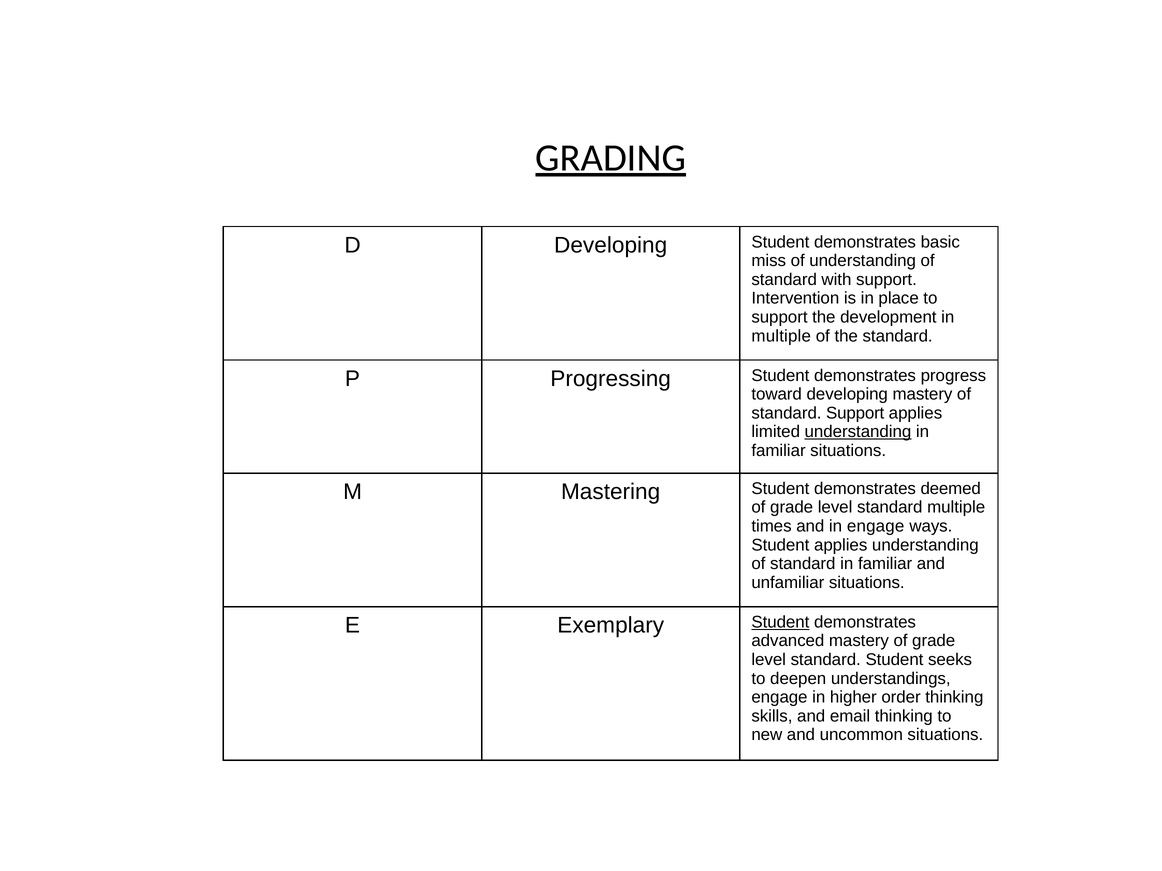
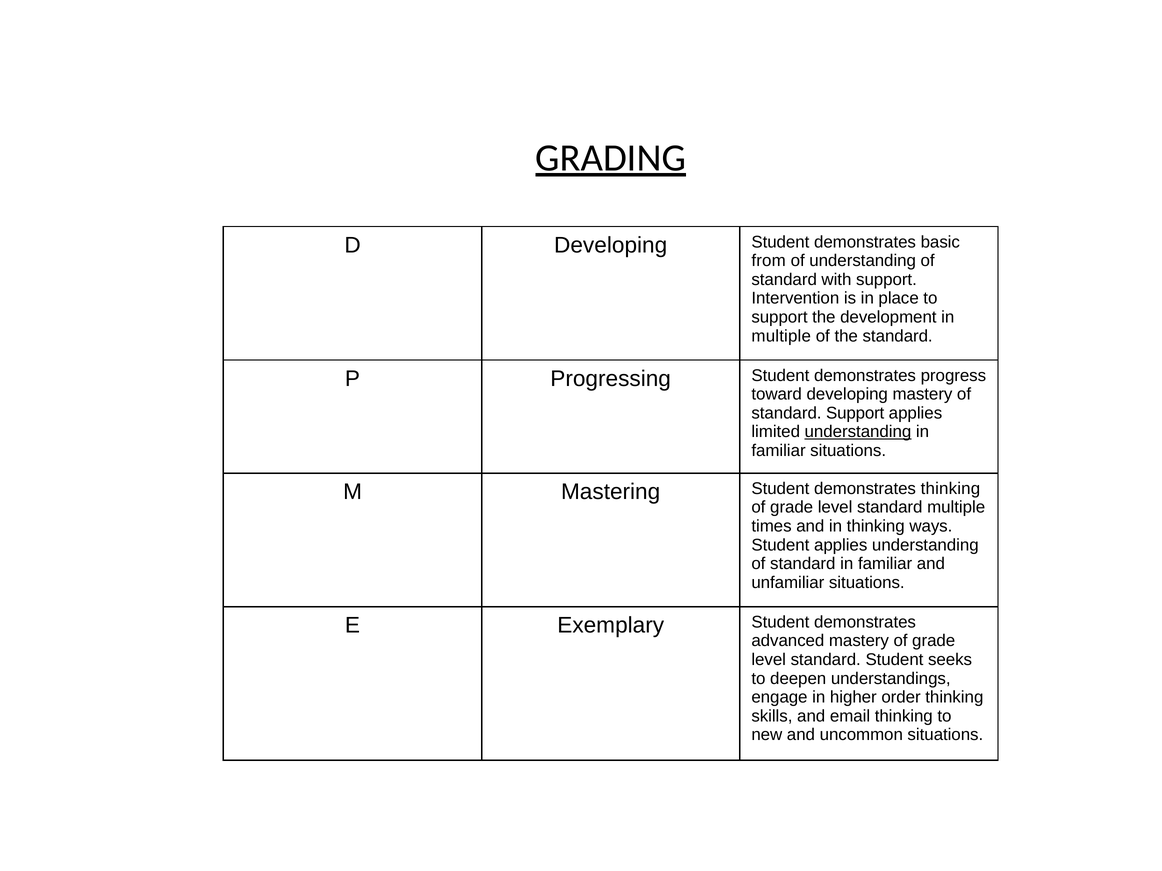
miss: miss -> from
demonstrates deemed: deemed -> thinking
in engage: engage -> thinking
Student at (780, 622) underline: present -> none
